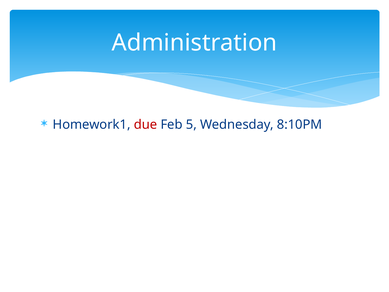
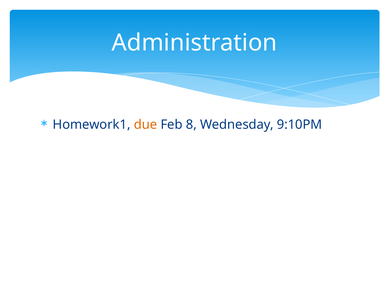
due colour: red -> orange
5: 5 -> 8
8:10PM: 8:10PM -> 9:10PM
